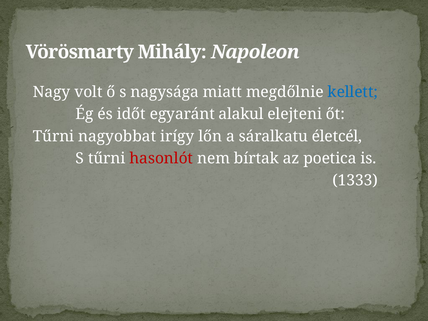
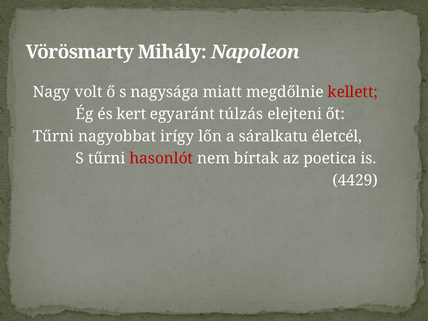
kellett colour: blue -> red
időt: időt -> kert
alakul: alakul -> túlzás
1333: 1333 -> 4429
